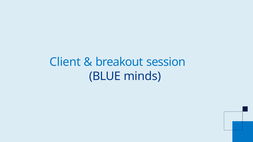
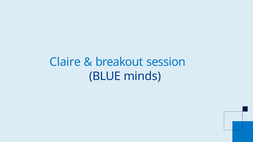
Client: Client -> Claire
